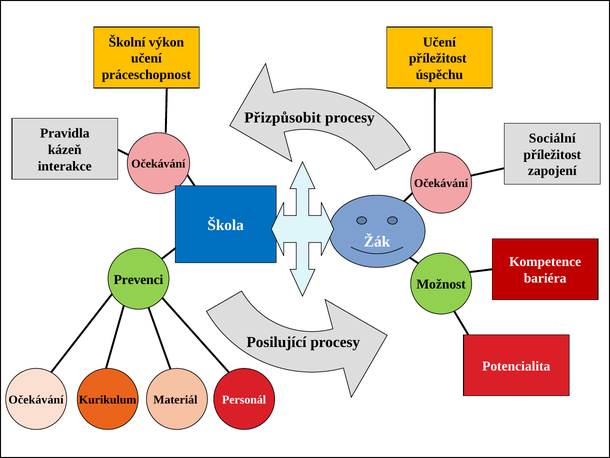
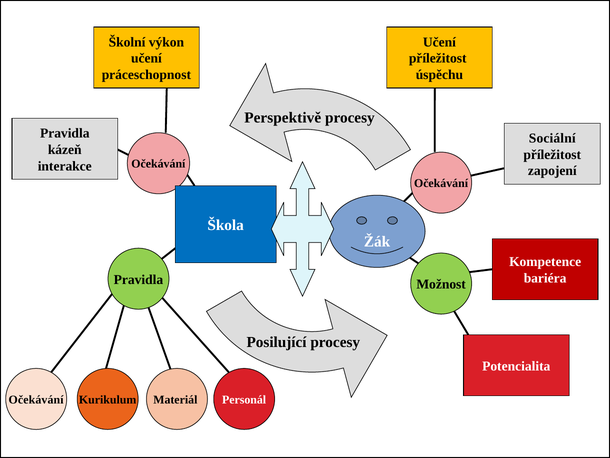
Přizpůsobit: Přizpůsobit -> Perspektivě
Prevenci at (139, 279): Prevenci -> Pravidla
